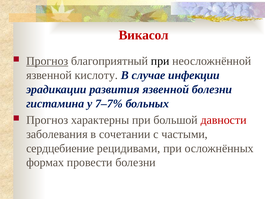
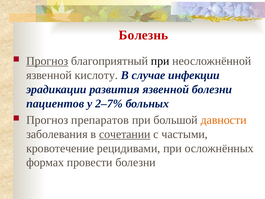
Викасол: Викасол -> Болезнь
гистамина: гистамина -> пациентов
7–7%: 7–7% -> 2–7%
характерны: характерны -> препаратов
давности colour: red -> orange
сочетании underline: none -> present
сердцебиение: сердцебиение -> кровотечение
